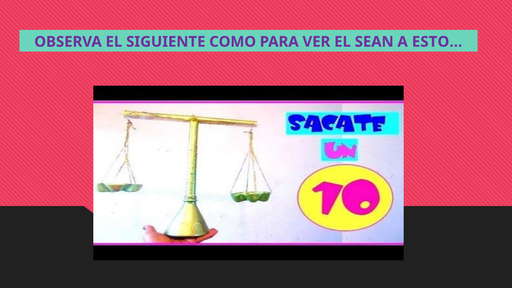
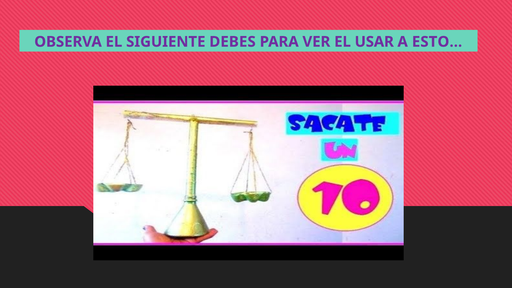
COMO: COMO -> DEBES
SEAN: SEAN -> USAR
